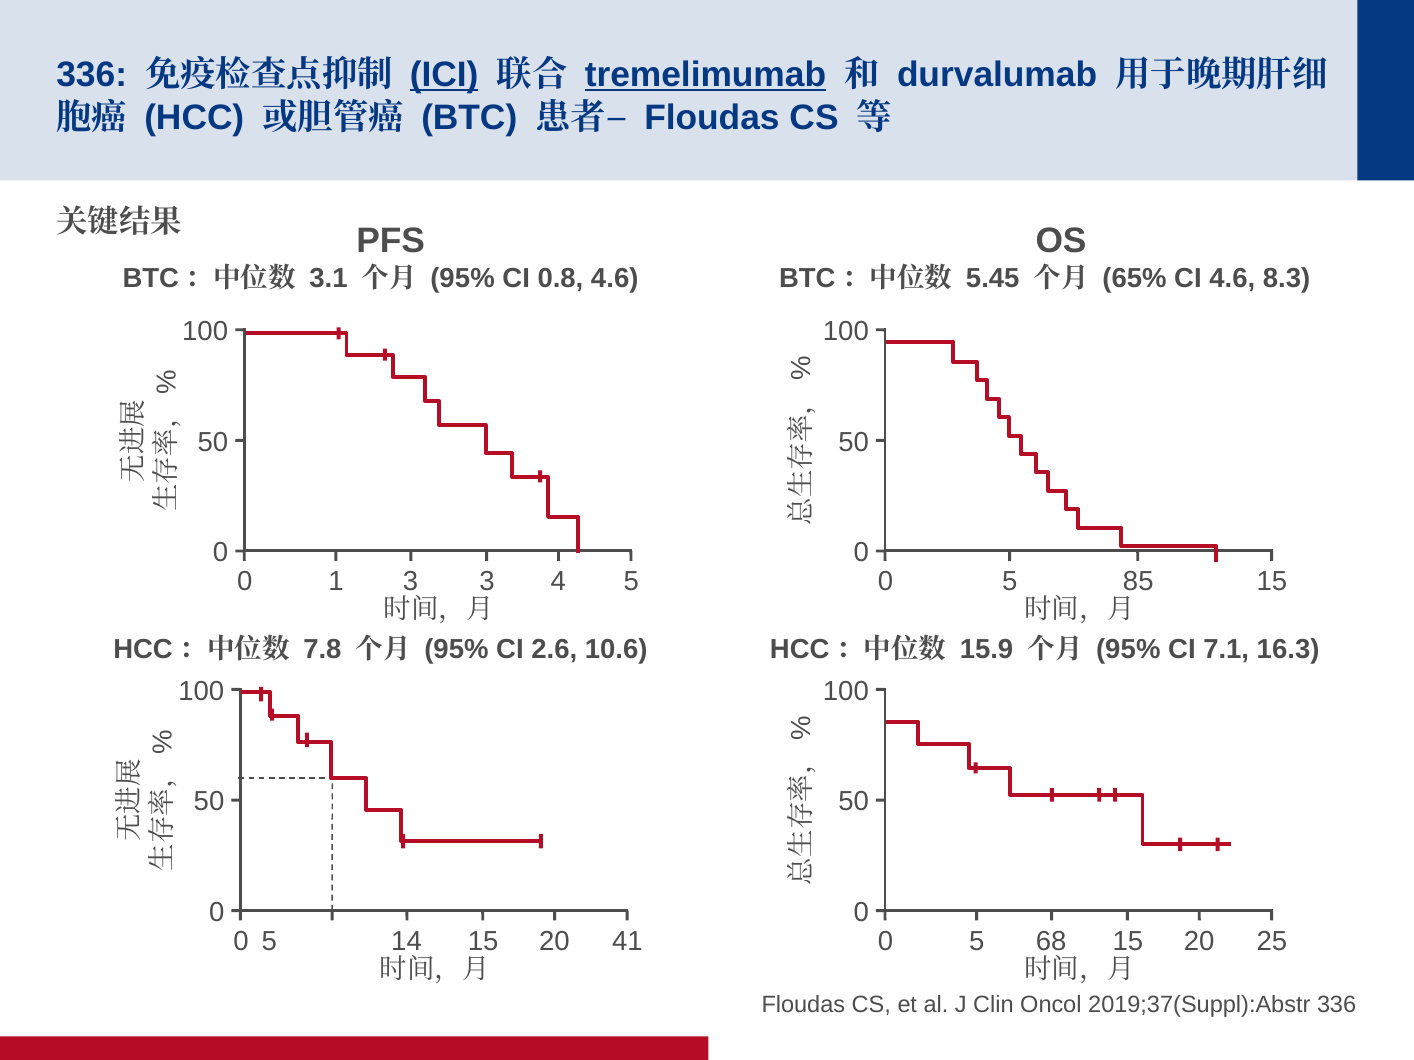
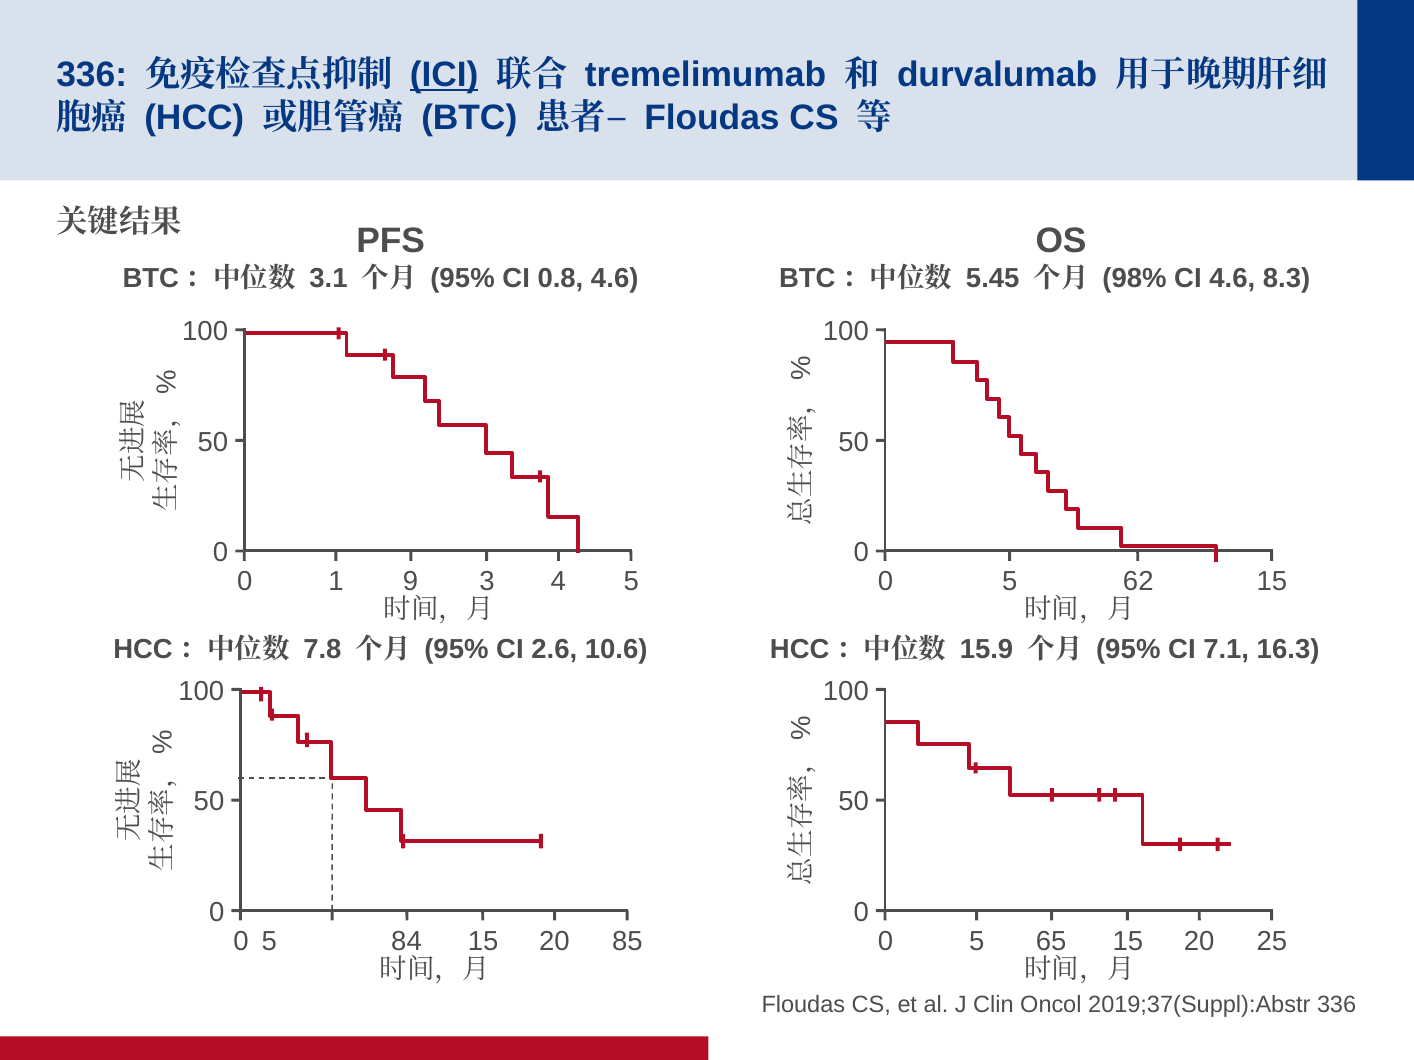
tremelimumab underline: present -> none
65%: 65% -> 98%
1 3: 3 -> 9
85: 85 -> 62
14: 14 -> 84
41: 41 -> 85
68: 68 -> 65
